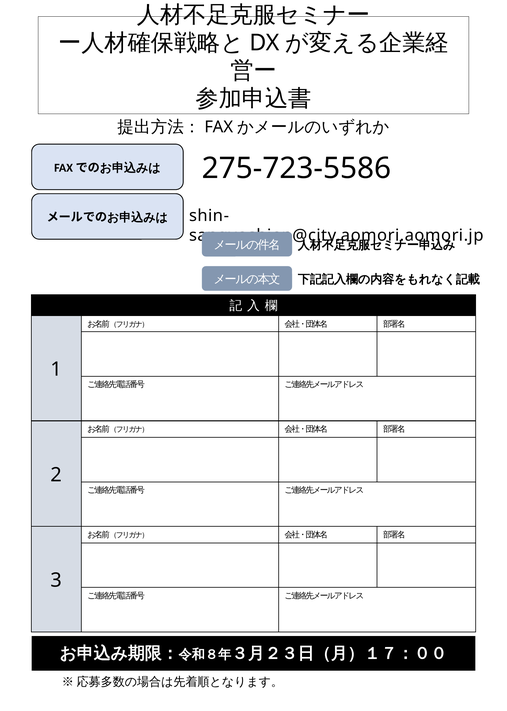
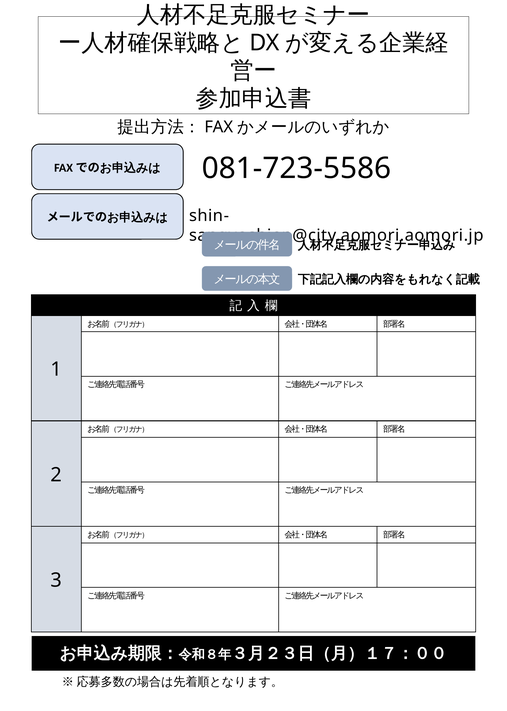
275-723-5586: 275-723-5586 -> 081-723-5586
